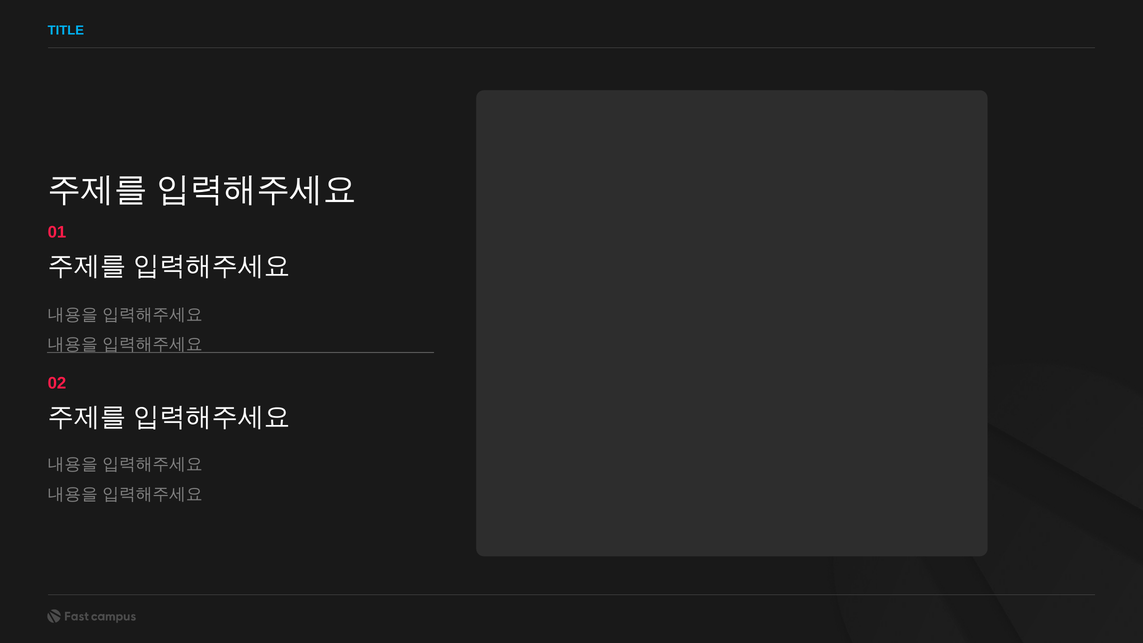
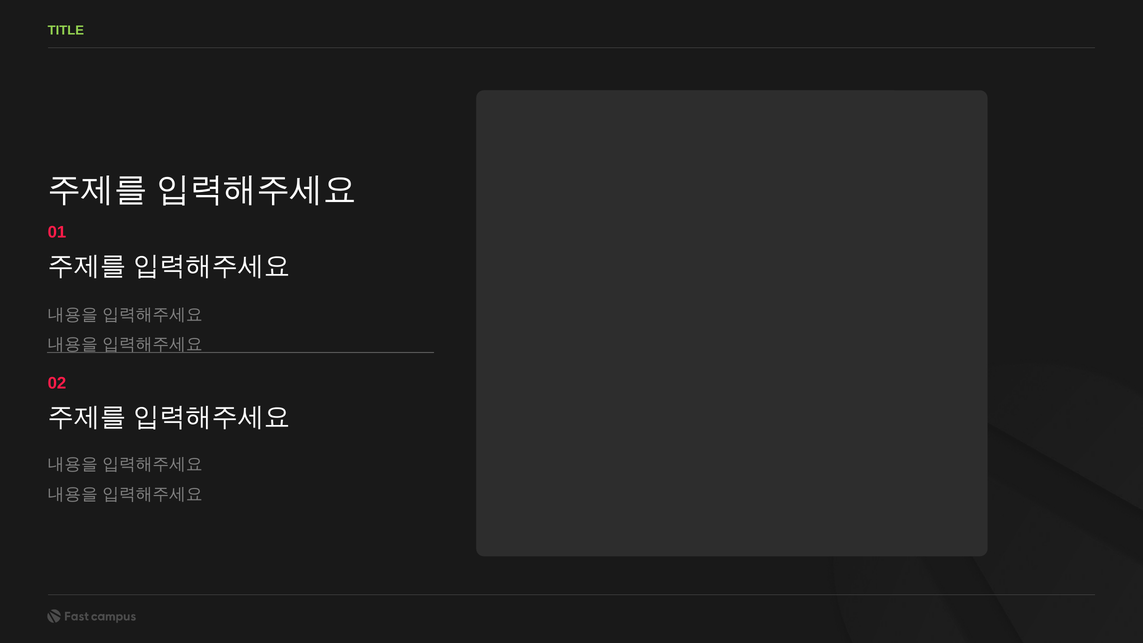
TITLE colour: light blue -> light green
